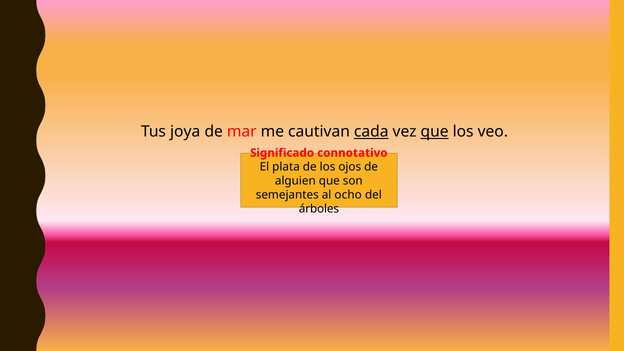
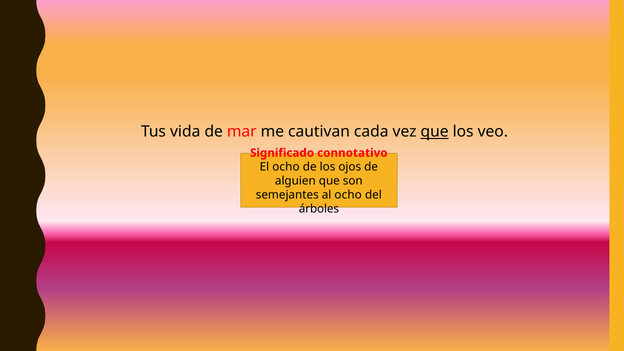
joya: joya -> vida
cada underline: present -> none
El plata: plata -> ocho
